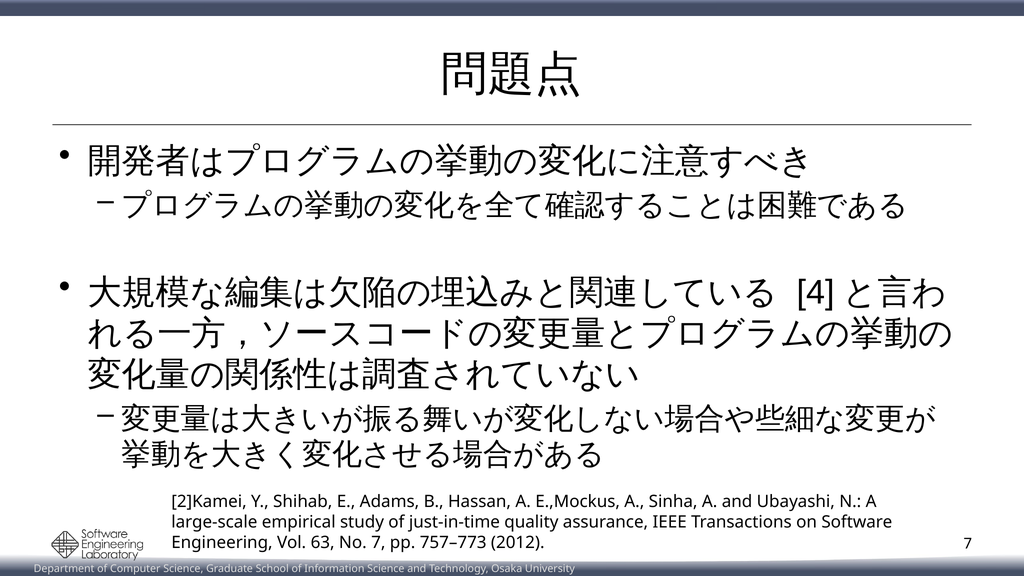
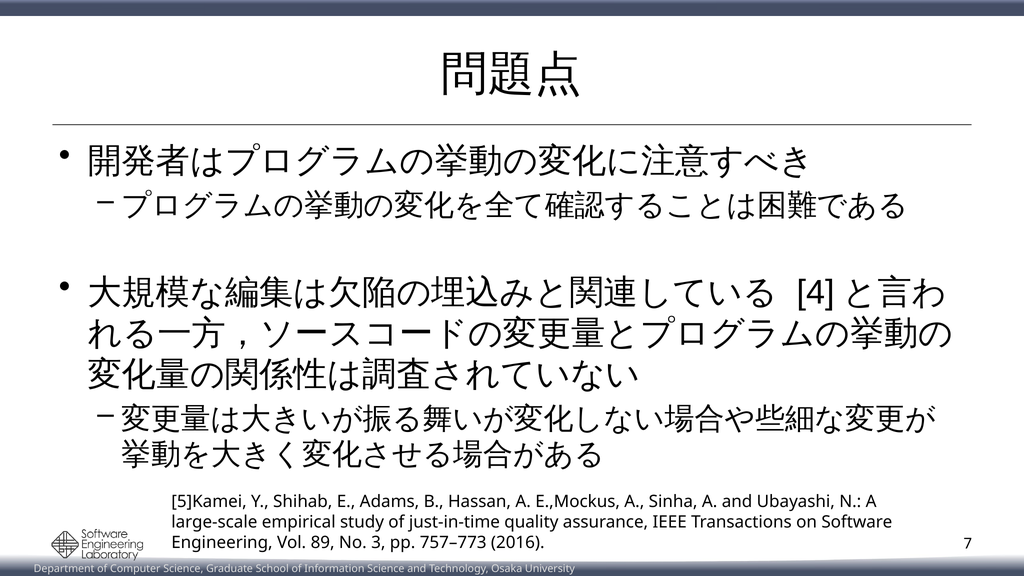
2]Kamei: 2]Kamei -> 5]Kamei
63: 63 -> 89
No 7: 7 -> 3
2012: 2012 -> 2016
